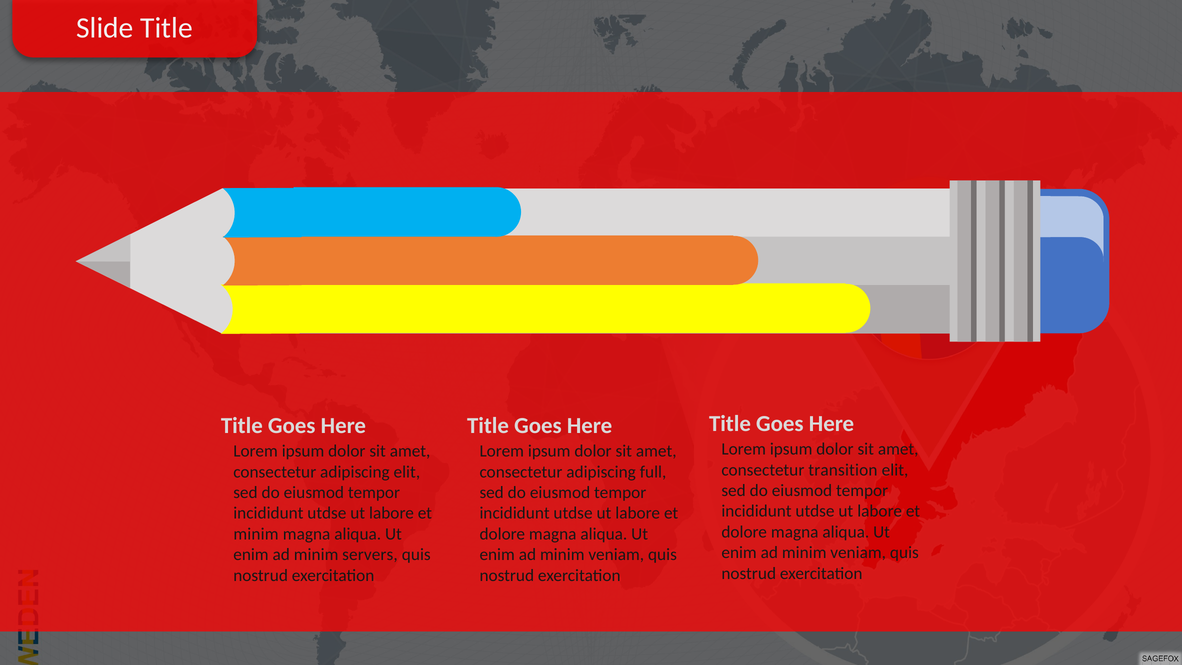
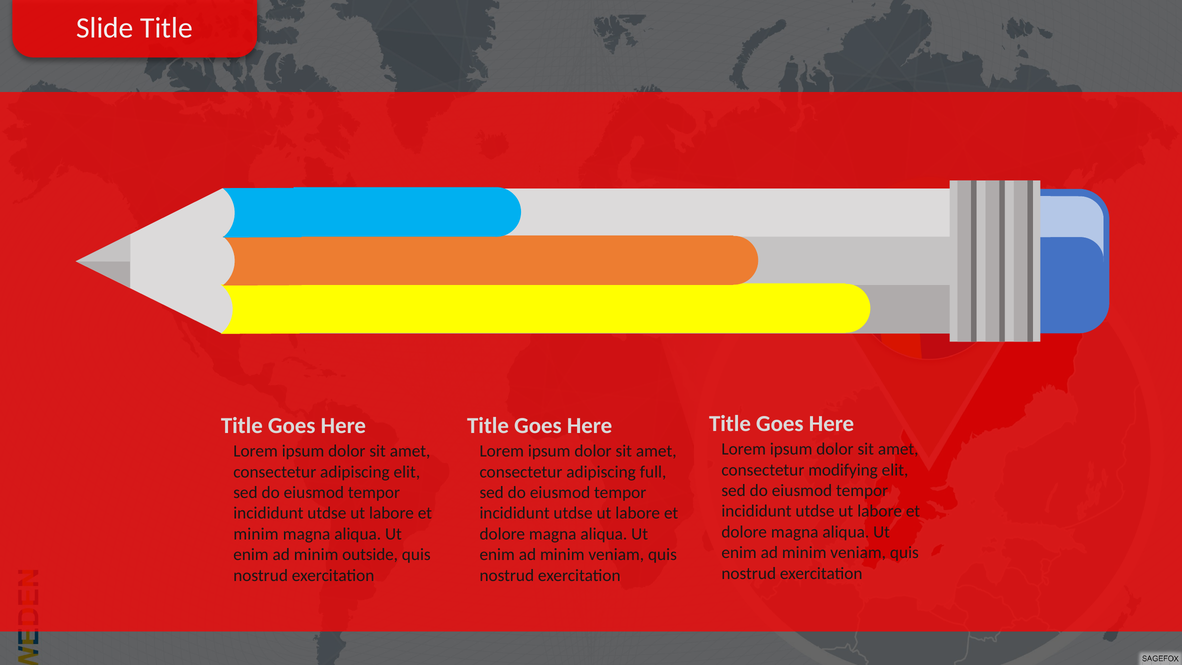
transition: transition -> modifying
servers: servers -> outside
